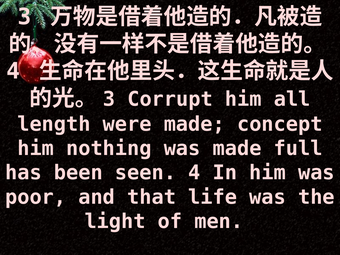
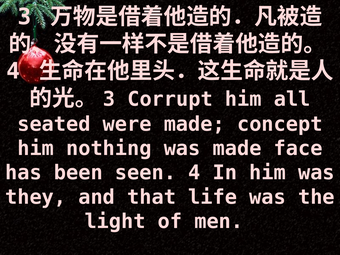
length: length -> seated
full: full -> face
poor: poor -> they
